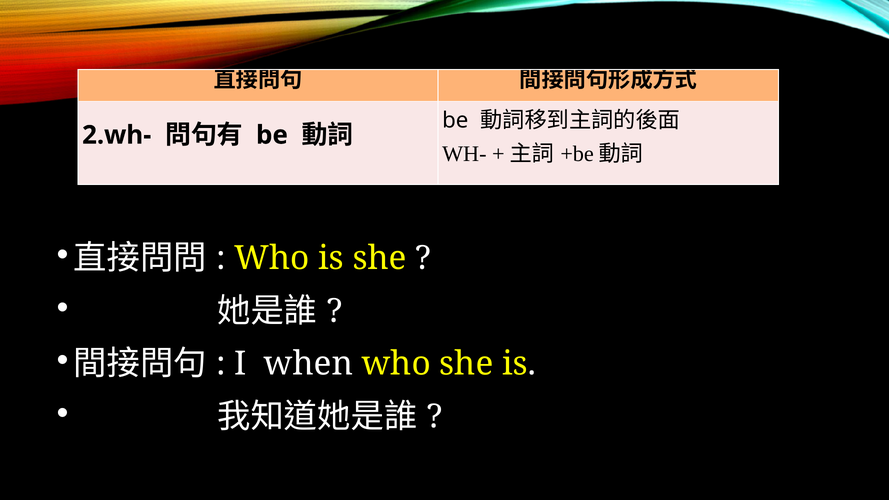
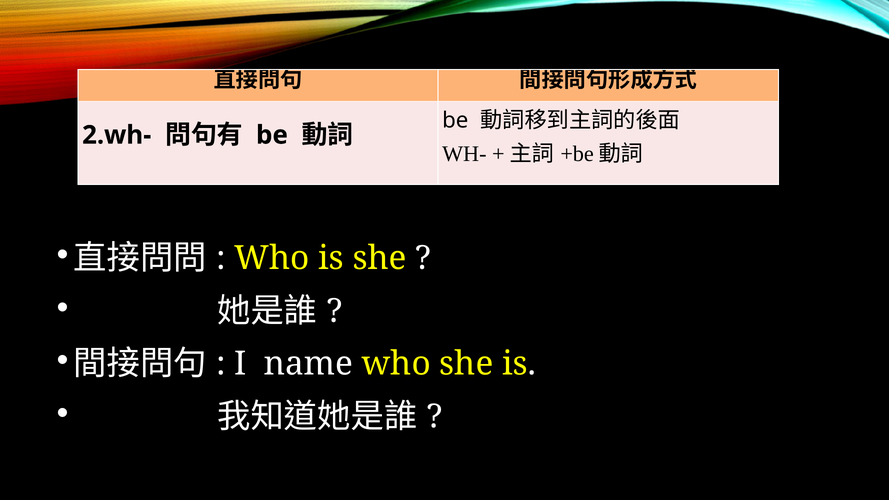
when: when -> name
